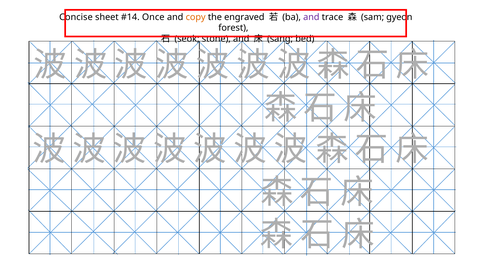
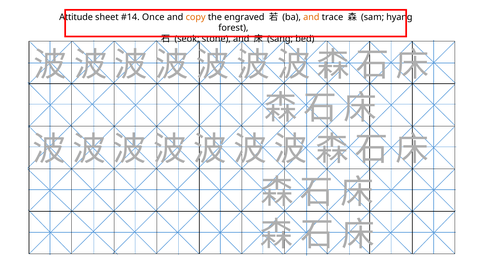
Concise: Concise -> Attitude
and at (311, 17) colour: purple -> orange
gyeon: gyeon -> hyang
